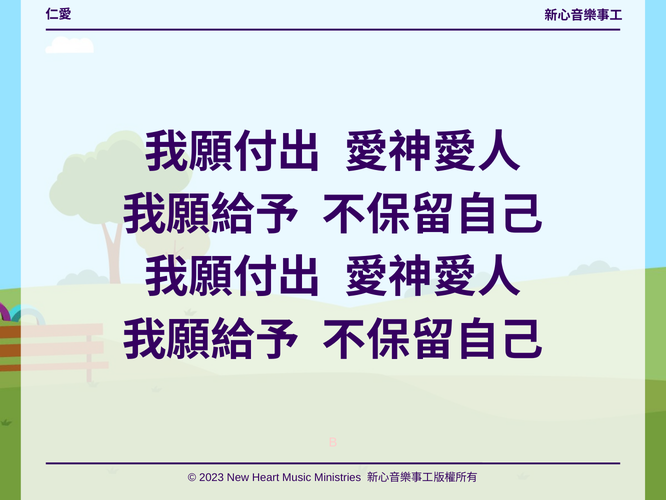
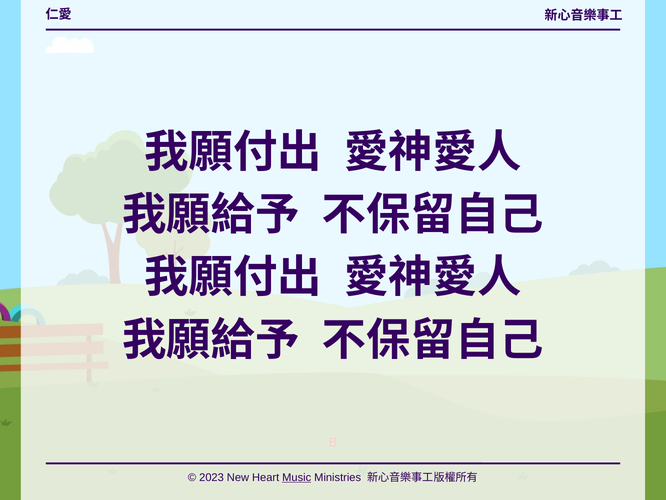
Music underline: none -> present
